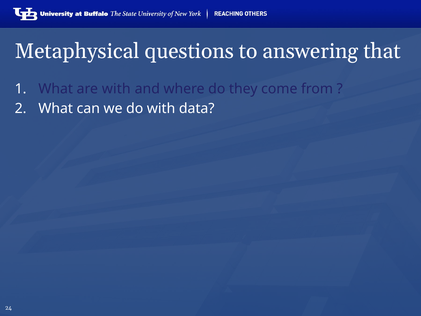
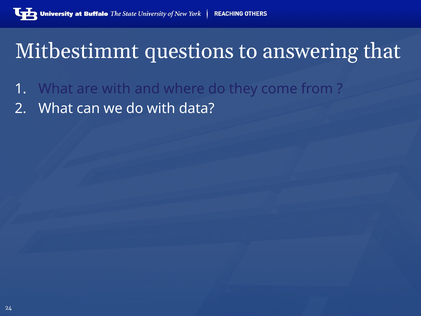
Metaphysical: Metaphysical -> Mitbestimmt
